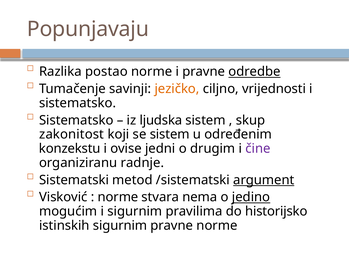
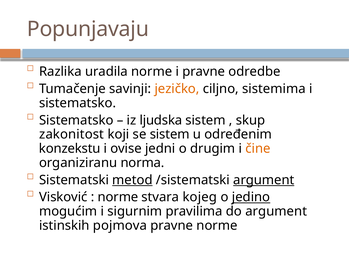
postao: postao -> uradila
odredbe underline: present -> none
vrijednosti: vrijednosti -> sistemima
čine colour: purple -> orange
radnje: radnje -> norma
metod underline: none -> present
nema: nema -> kojeg
do historijsko: historijsko -> argument
istinskih sigurnim: sigurnim -> pojmova
